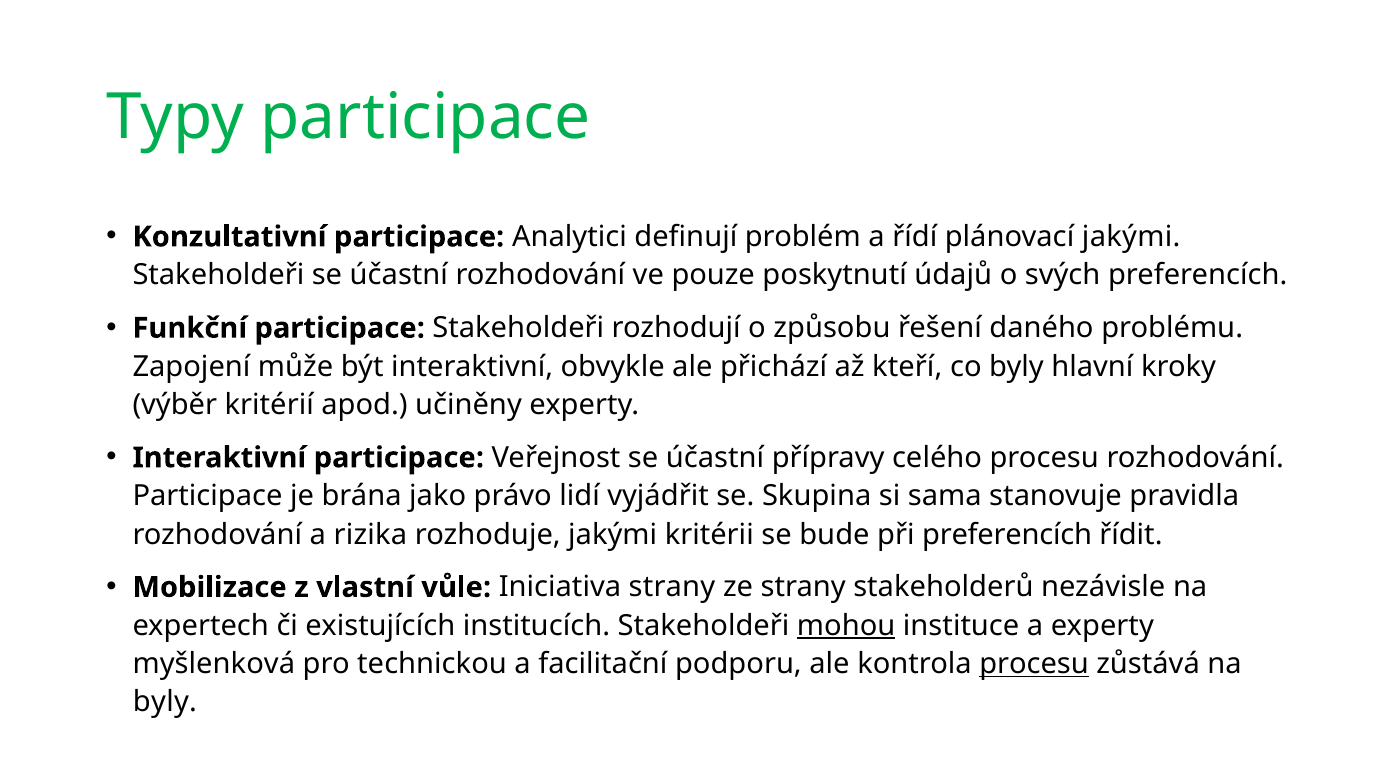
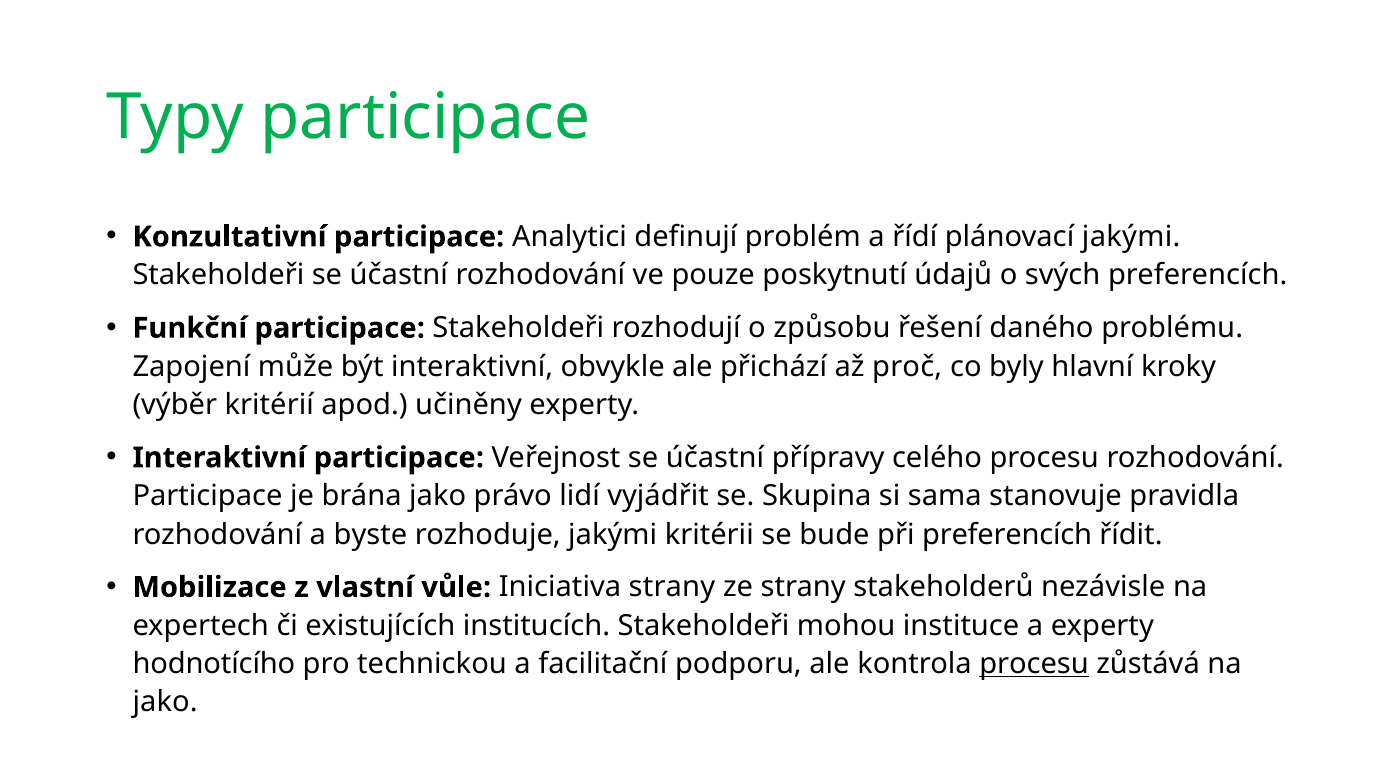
kteří: kteří -> proč
rizika: rizika -> byste
mohou underline: present -> none
myšlenková: myšlenková -> hodnotícího
byly at (165, 703): byly -> jako
